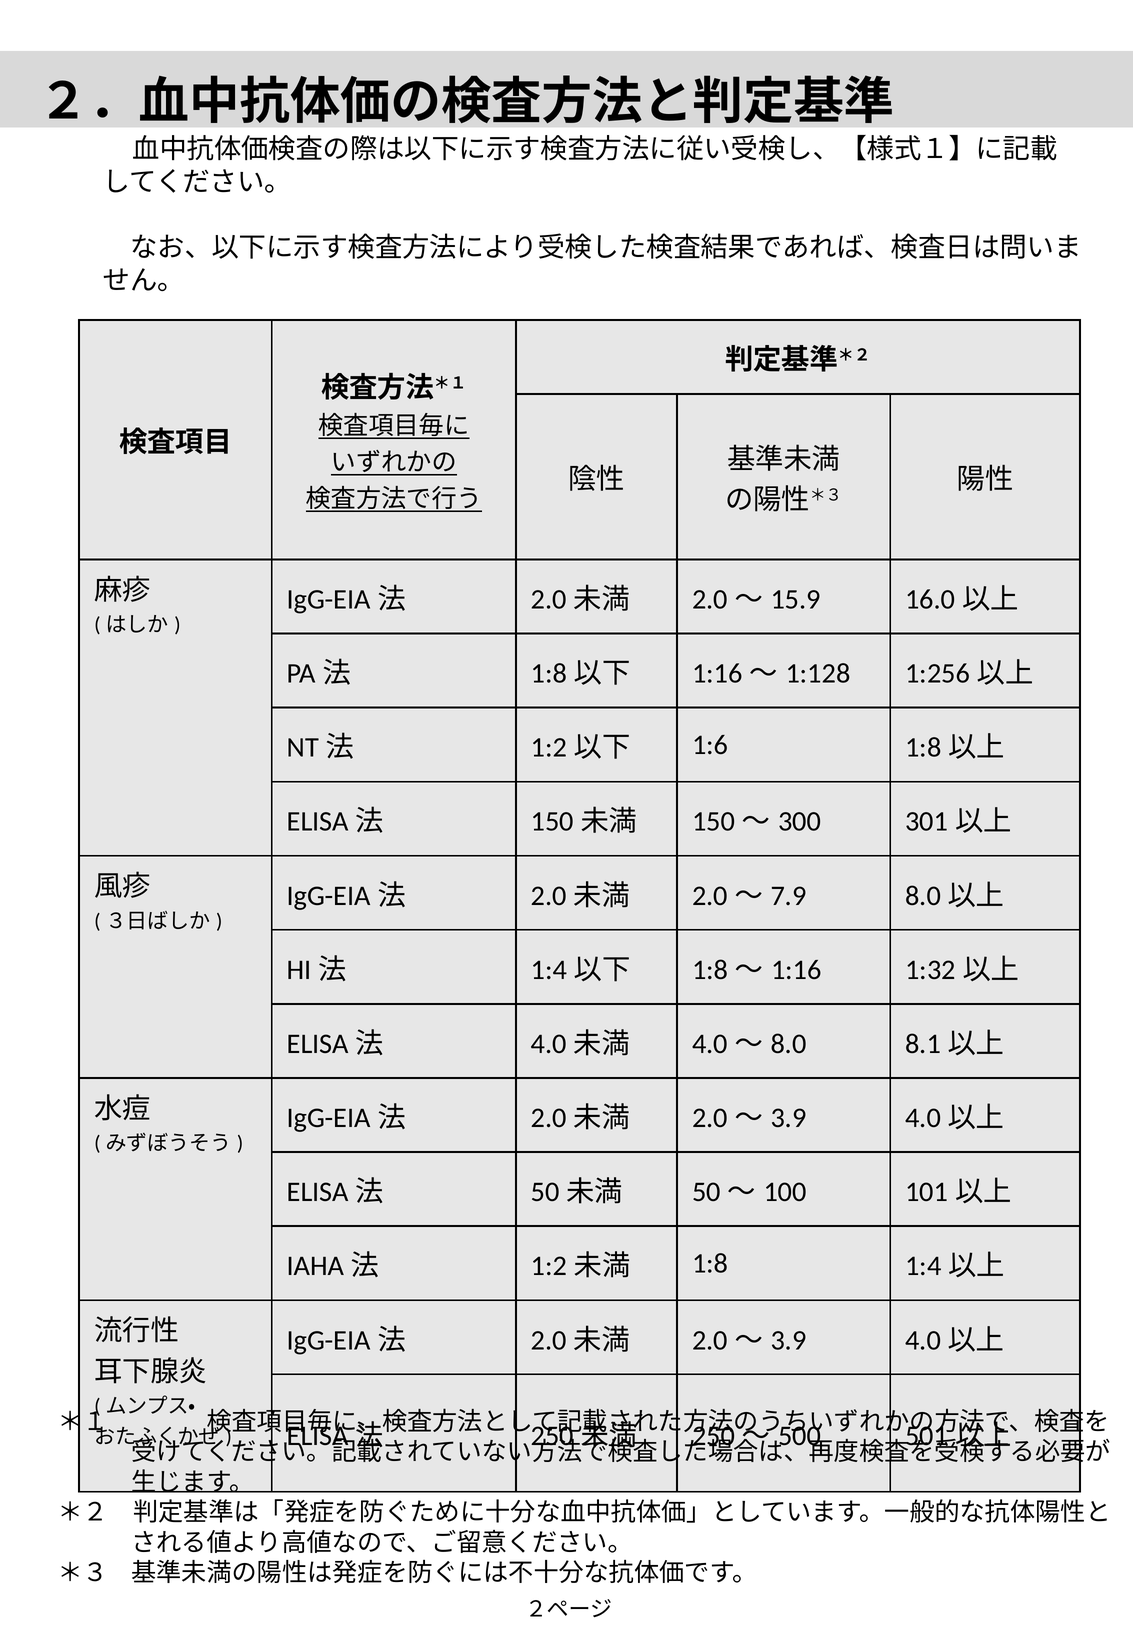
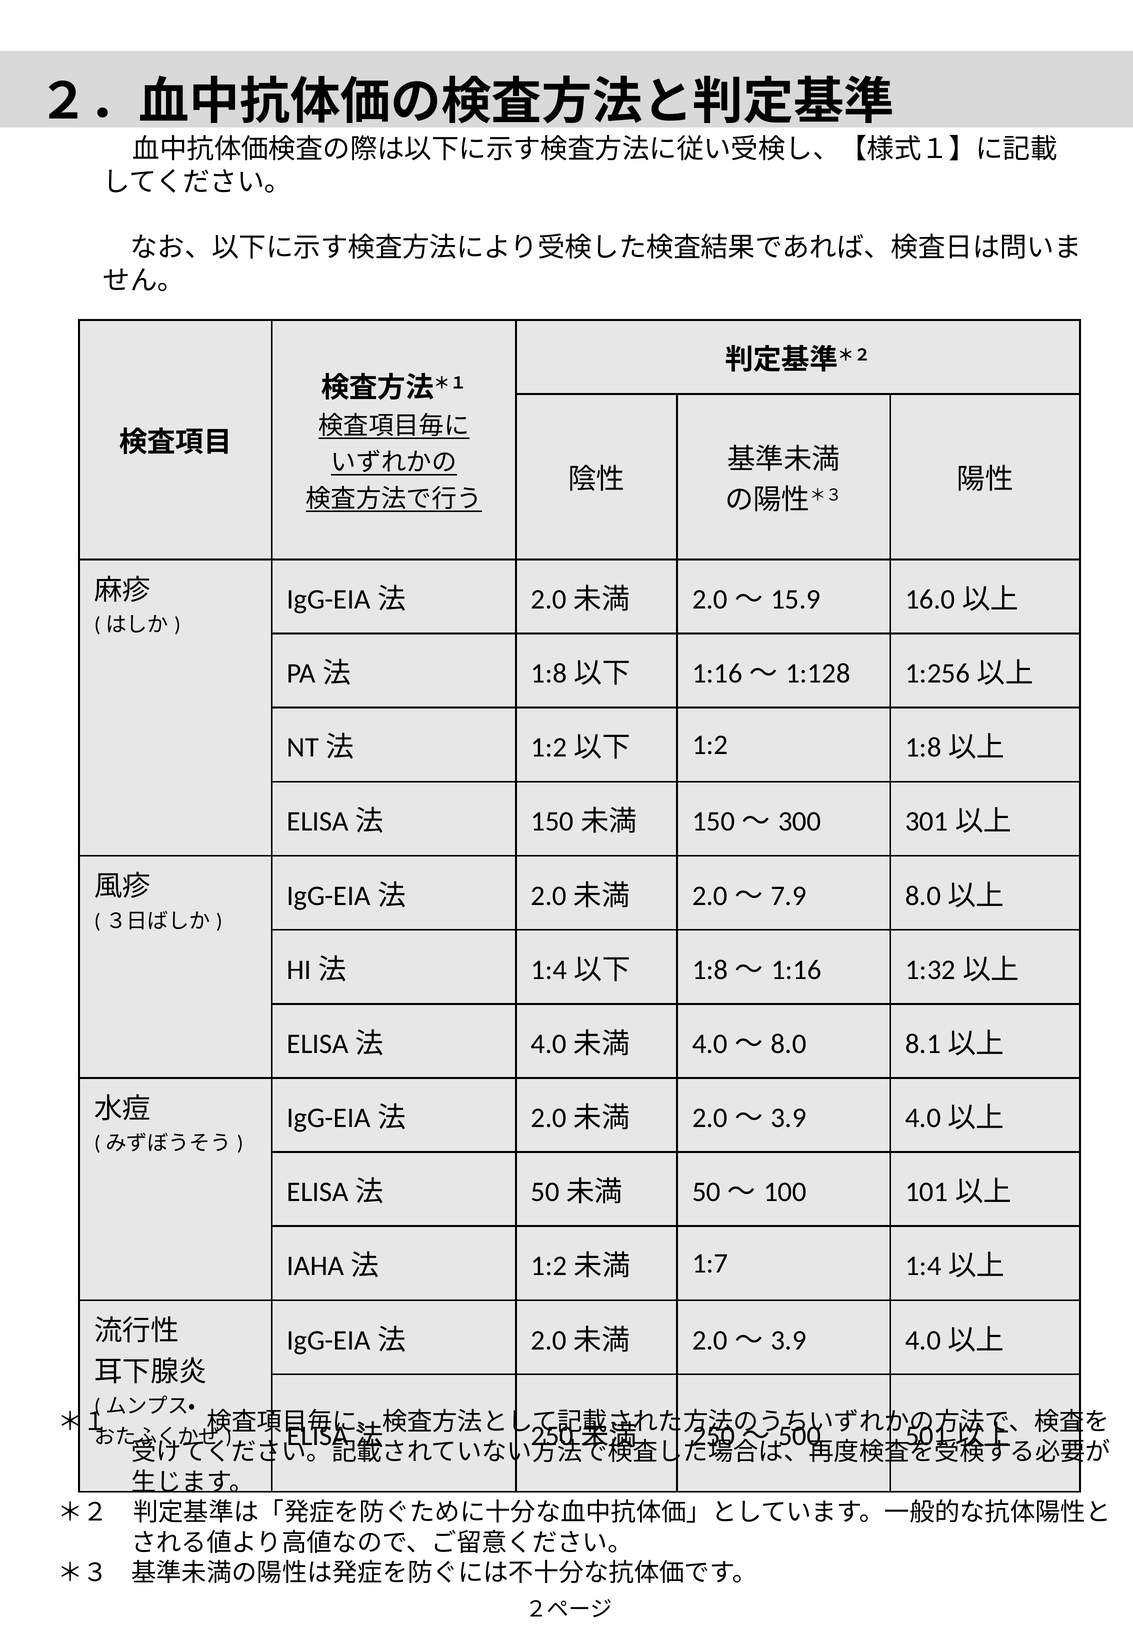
1:6: 1:6 -> 1:2
1:8: 1:8 -> 1:7
